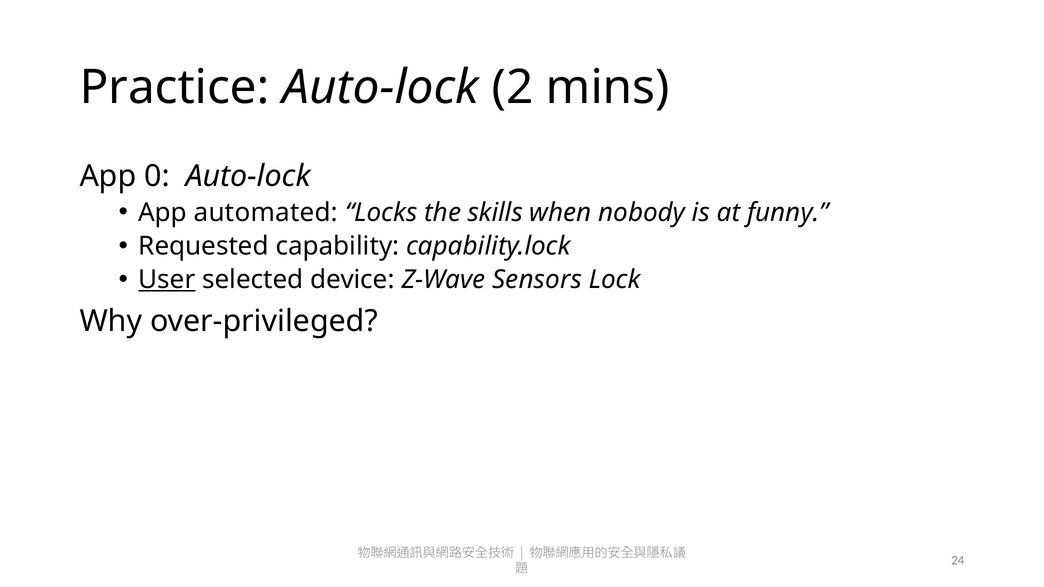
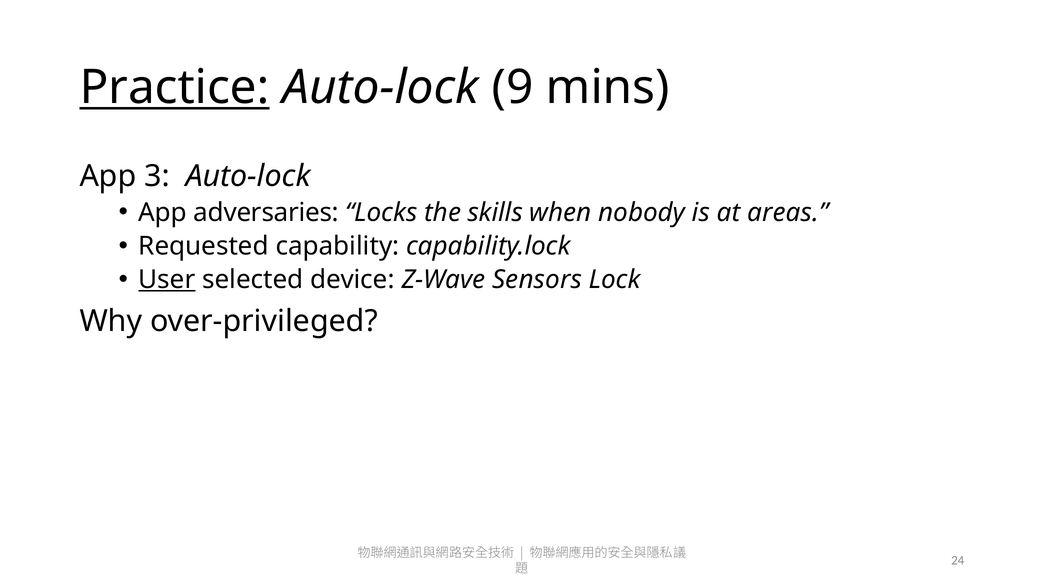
Practice underline: none -> present
2: 2 -> 9
0: 0 -> 3
automated: automated -> adversaries
funny: funny -> areas
